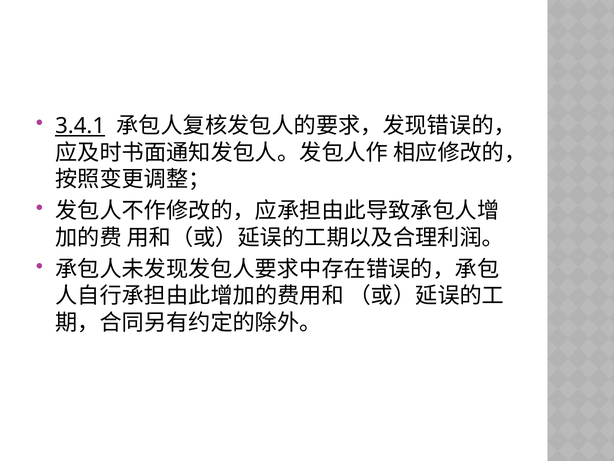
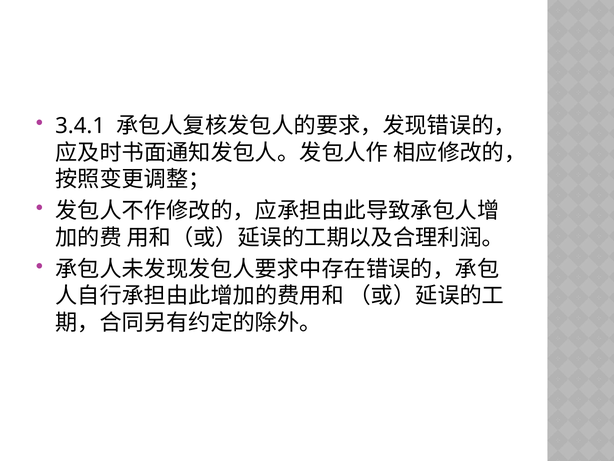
3.4.1 underline: present -> none
